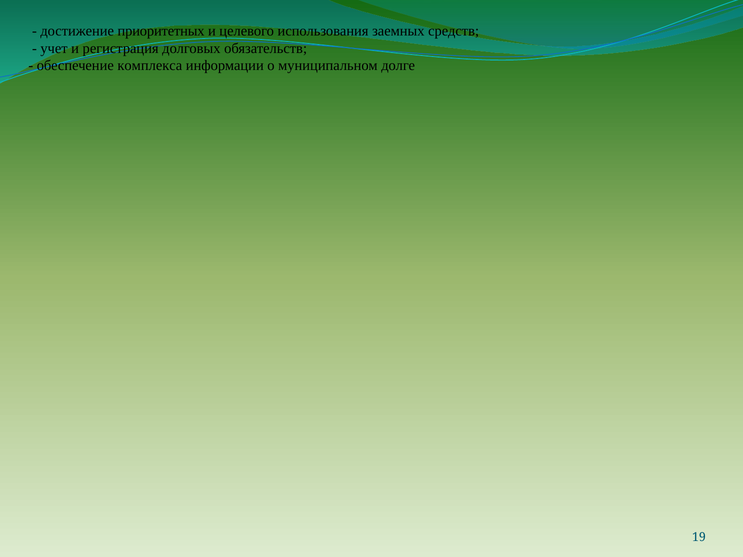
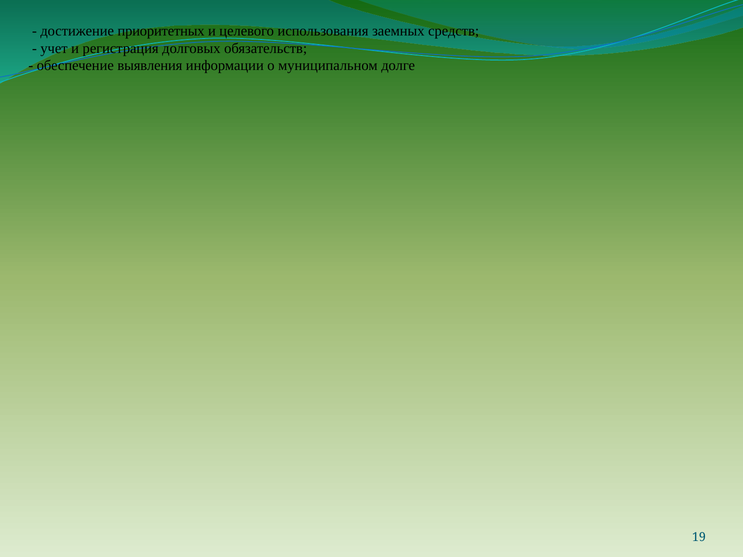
комплекса: комплекса -> выявления
